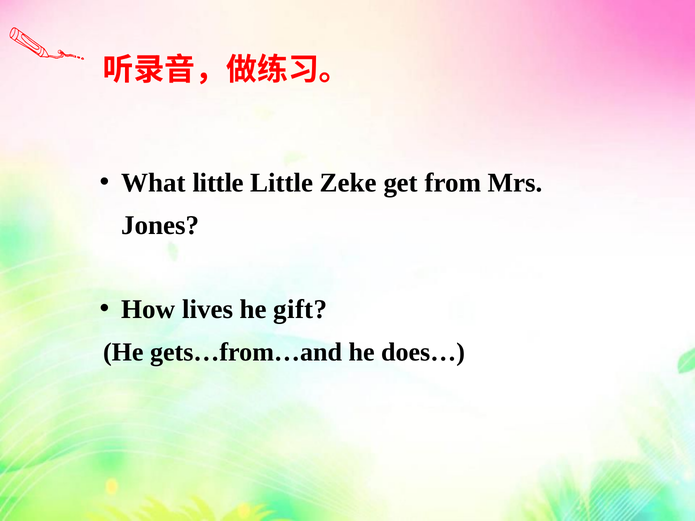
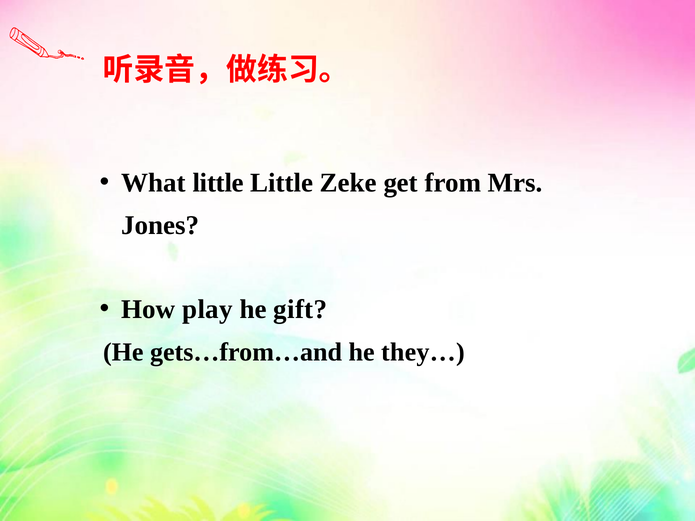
lives: lives -> play
does…: does… -> they…
